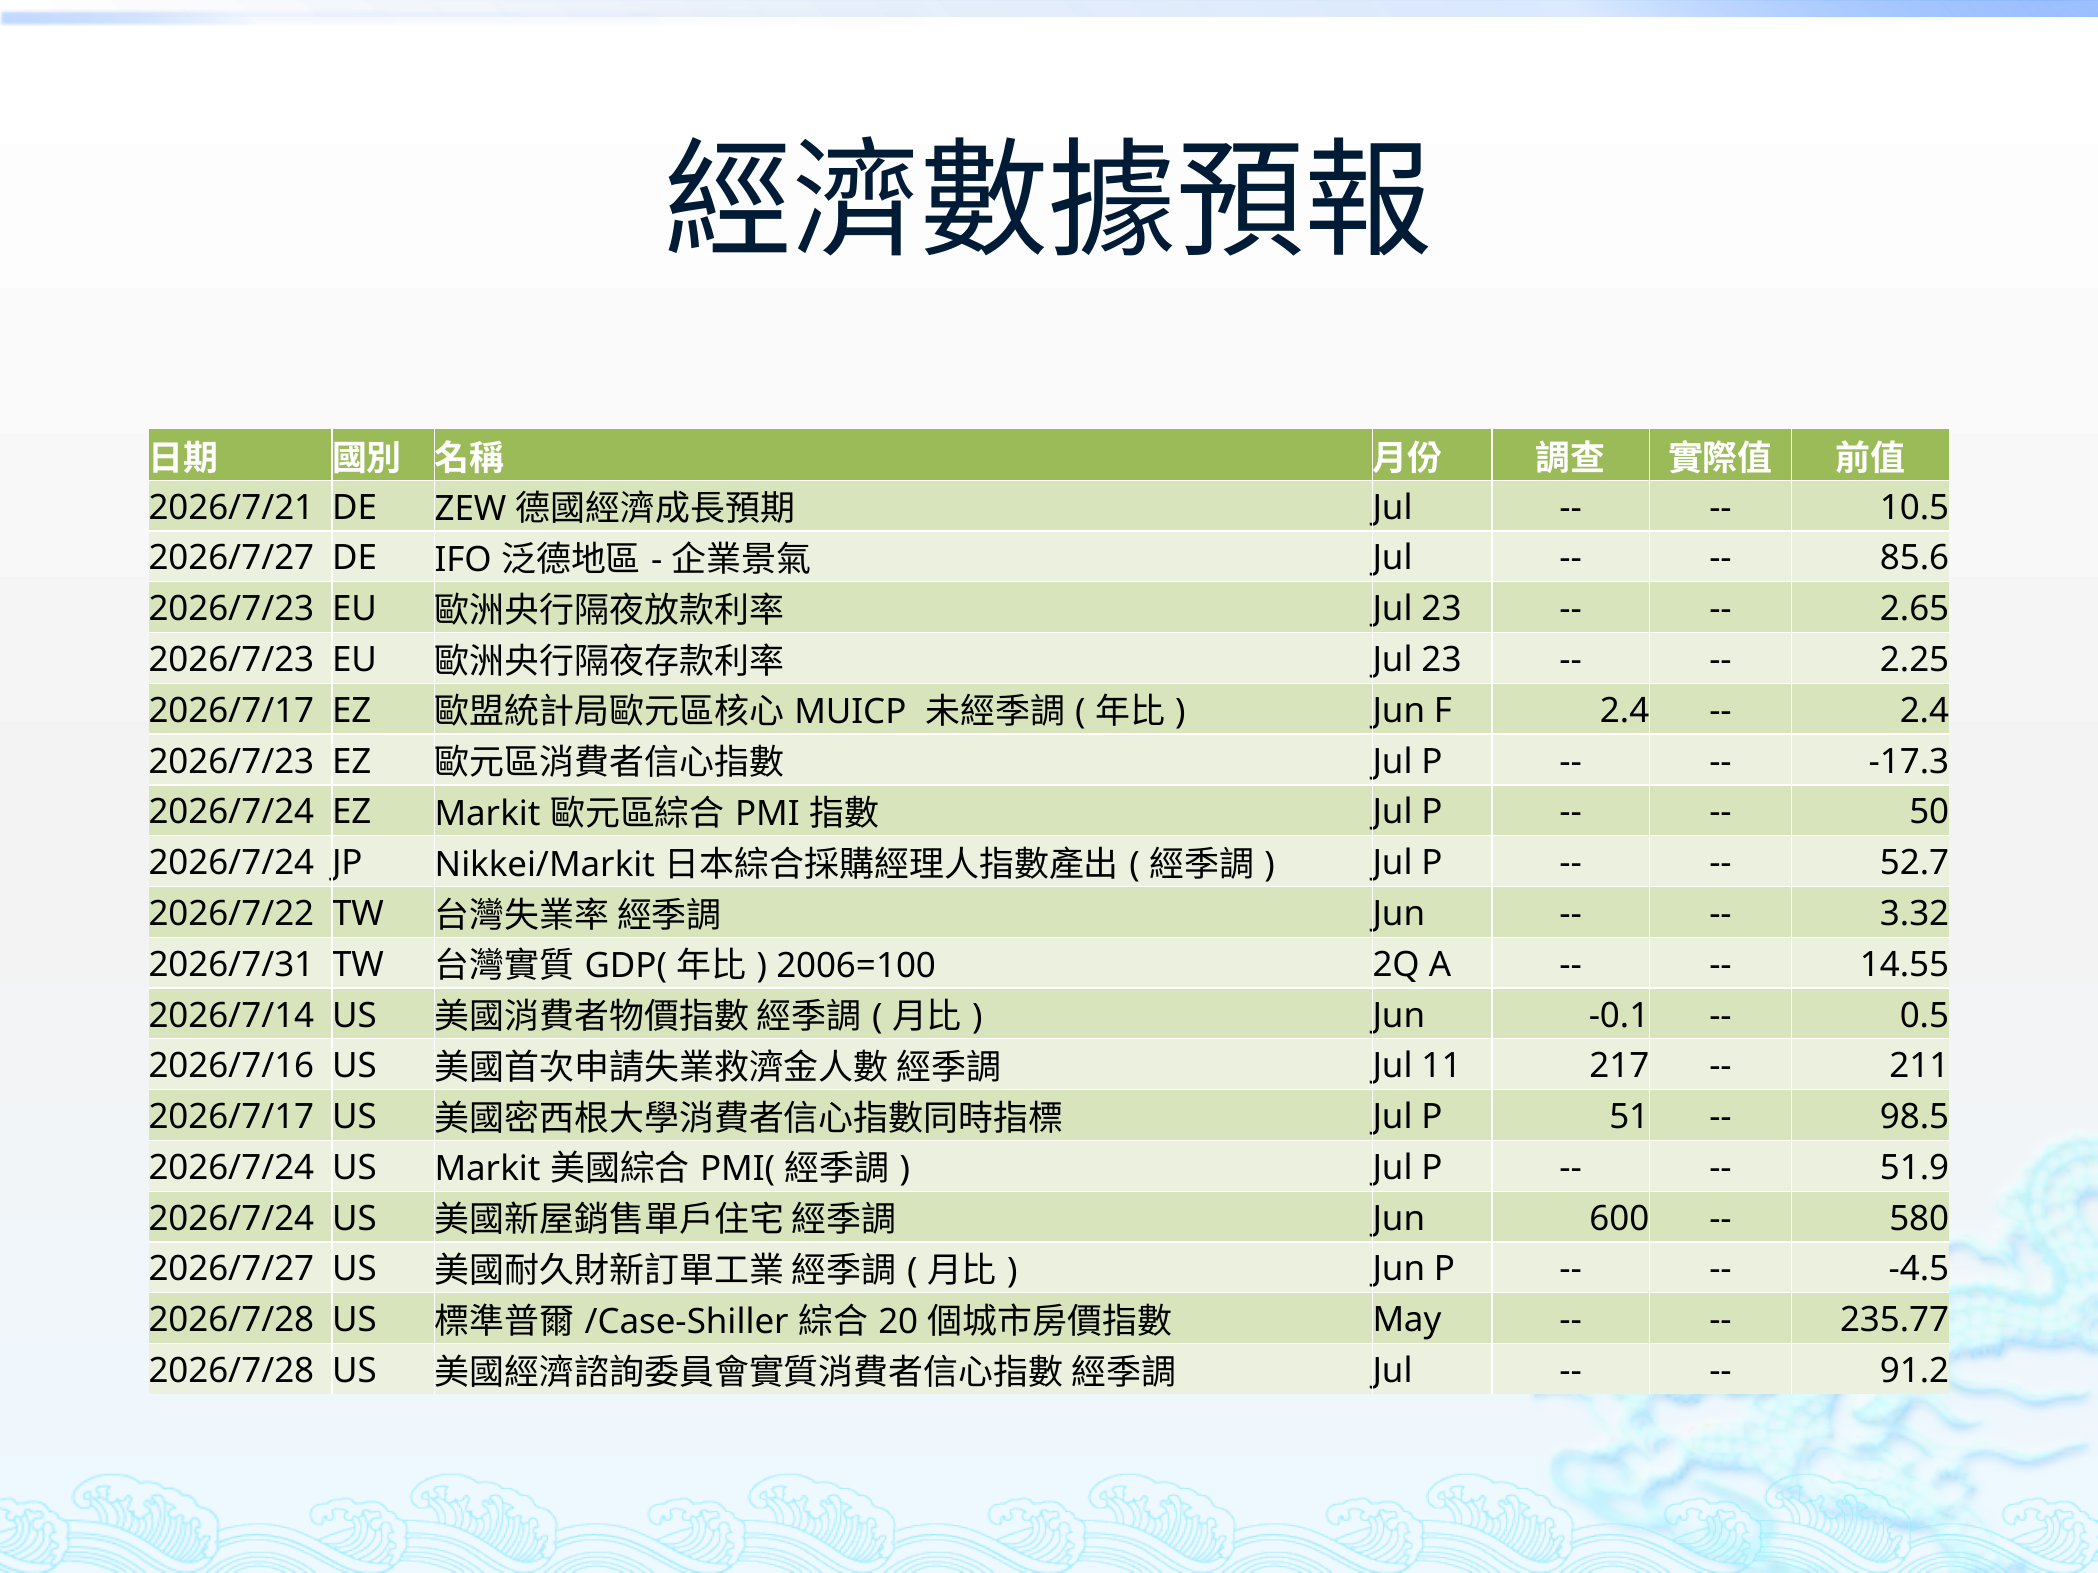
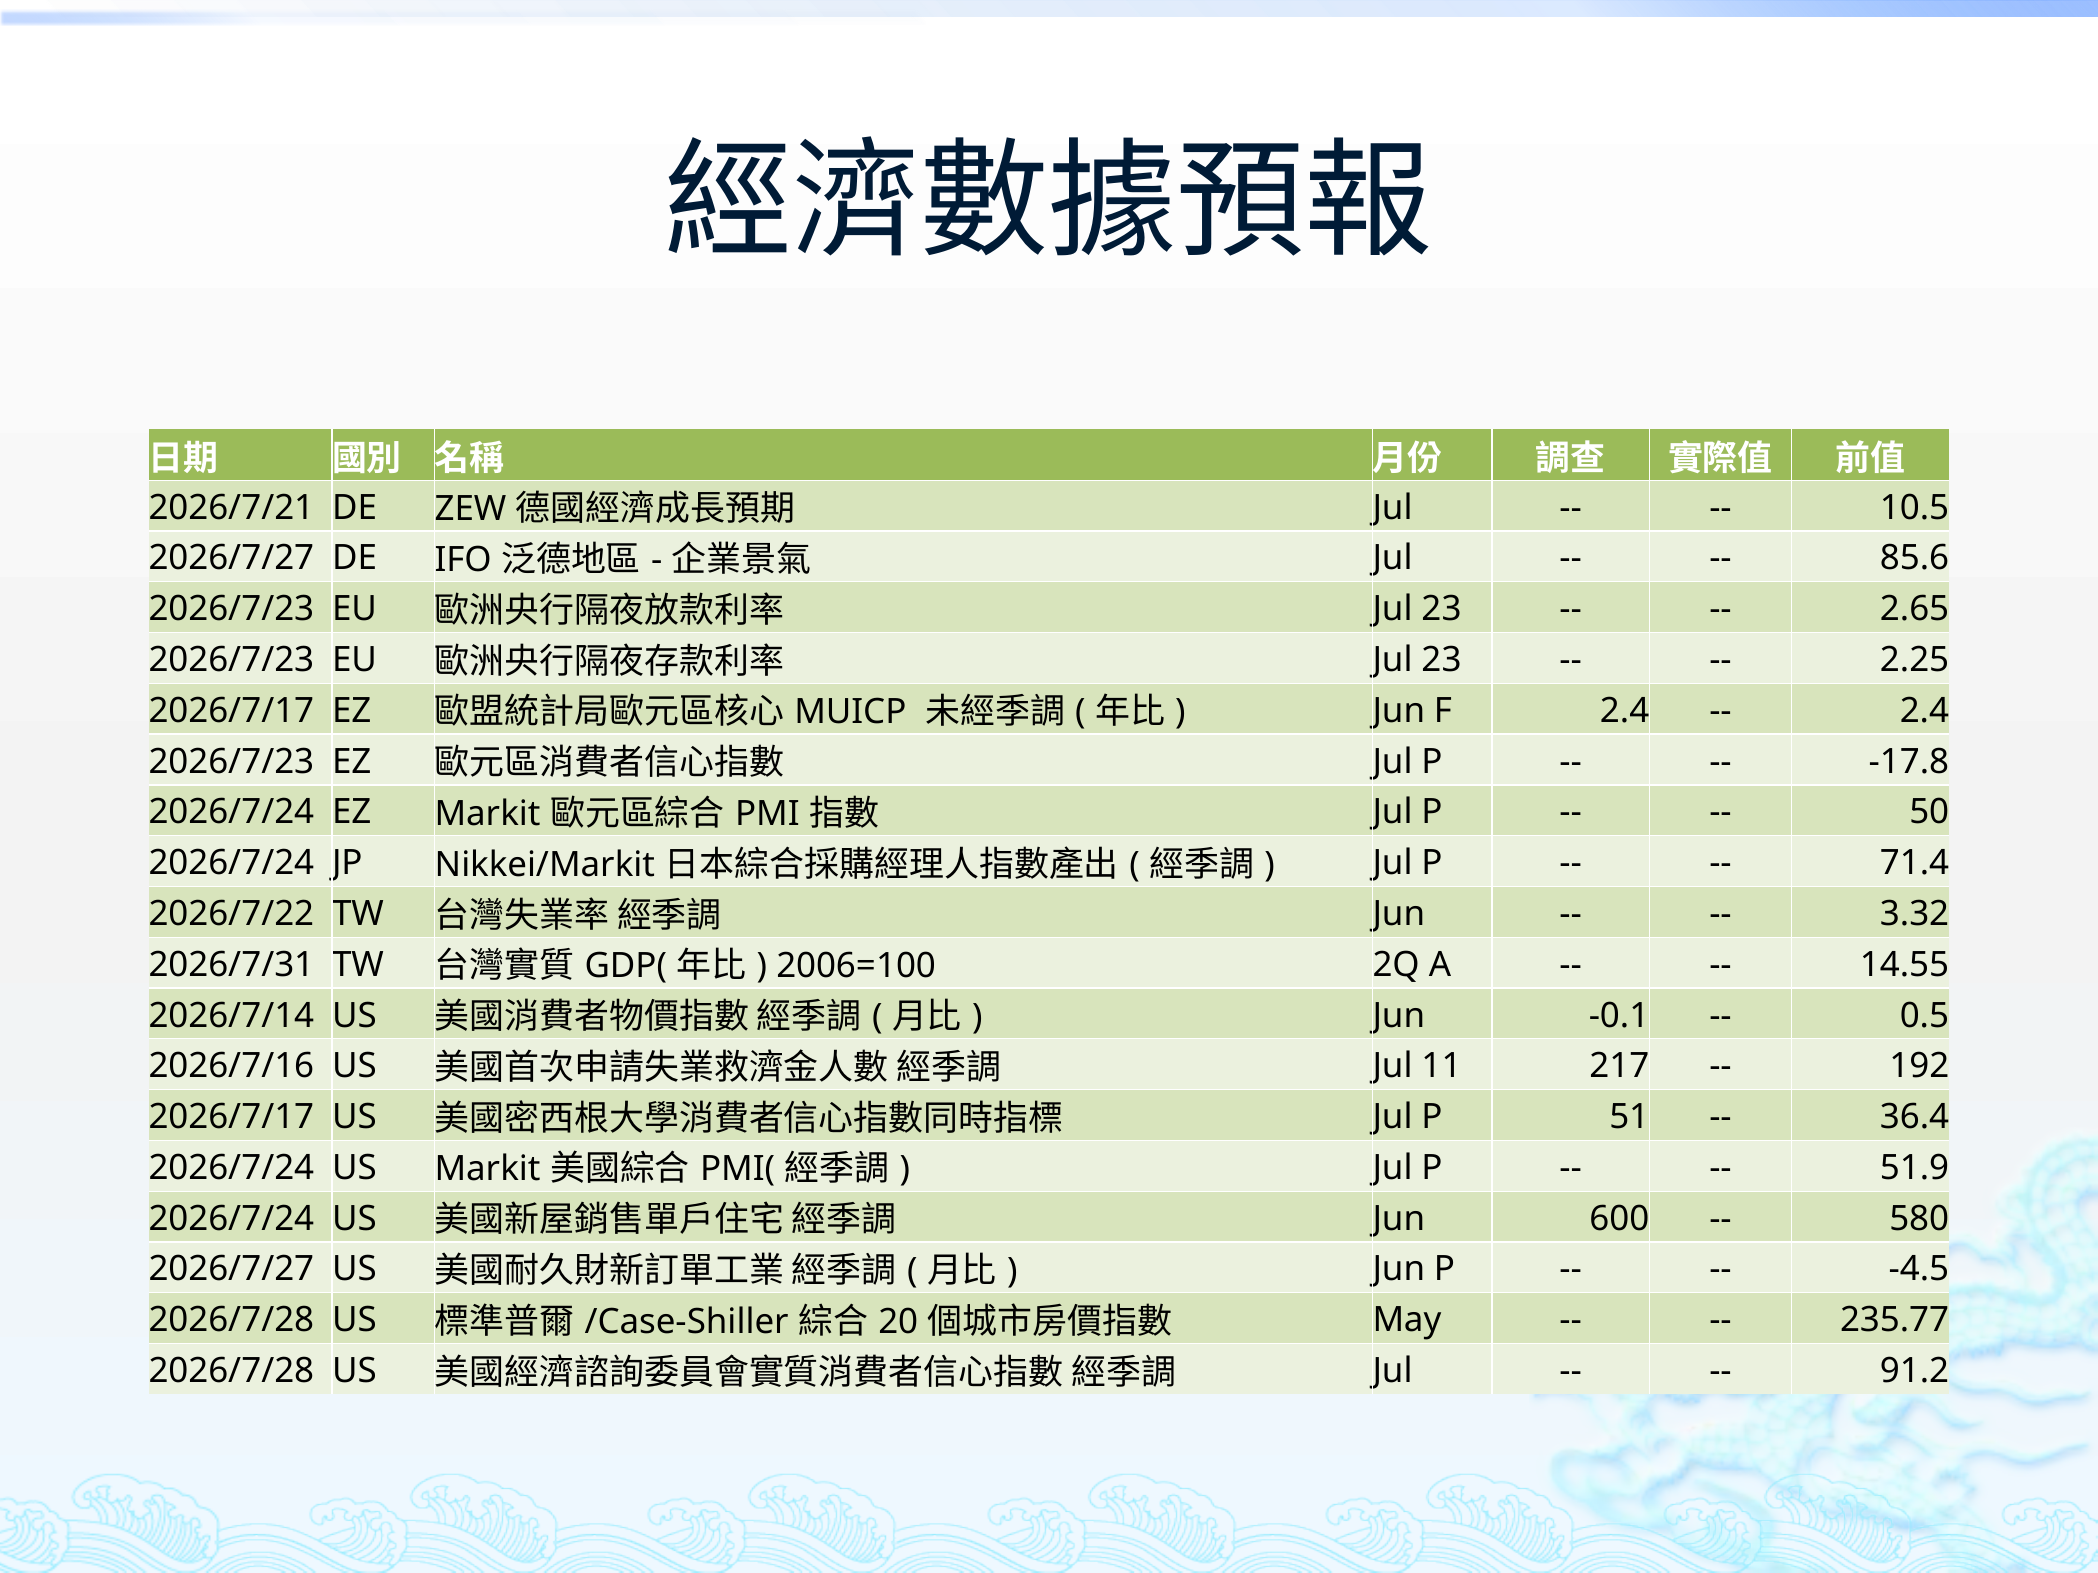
-17.3: -17.3 -> -17.8
52.7: 52.7 -> 71.4
211: 211 -> 192
98.5: 98.5 -> 36.4
